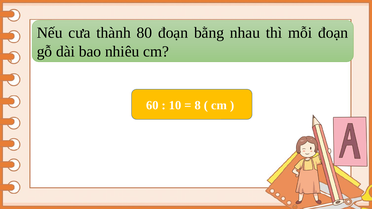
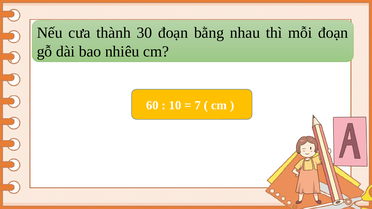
80: 80 -> 30
8: 8 -> 7
